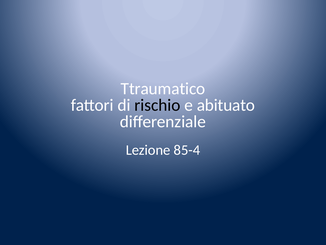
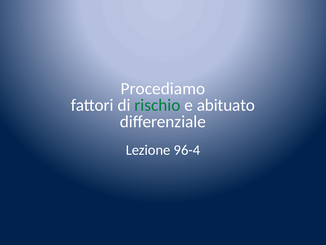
Ttraumatico: Ttraumatico -> Procediamo
rischio colour: black -> green
85-4: 85-4 -> 96-4
